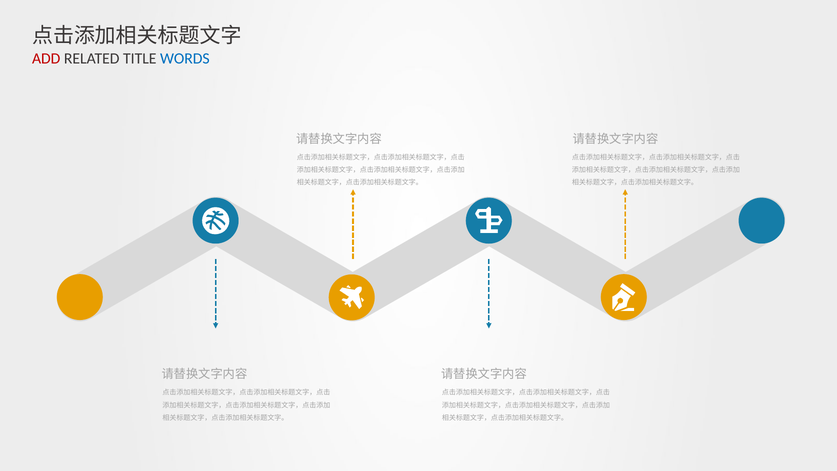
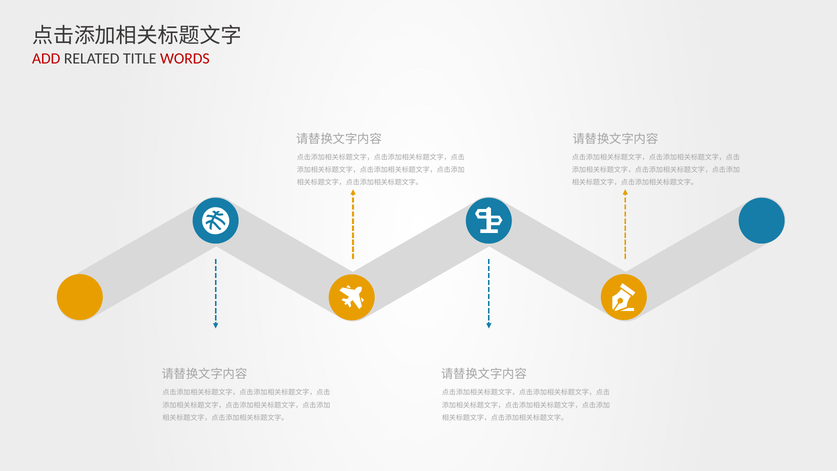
WORDS colour: blue -> red
